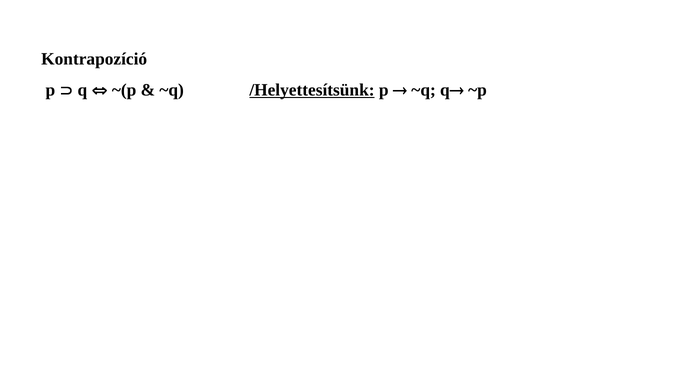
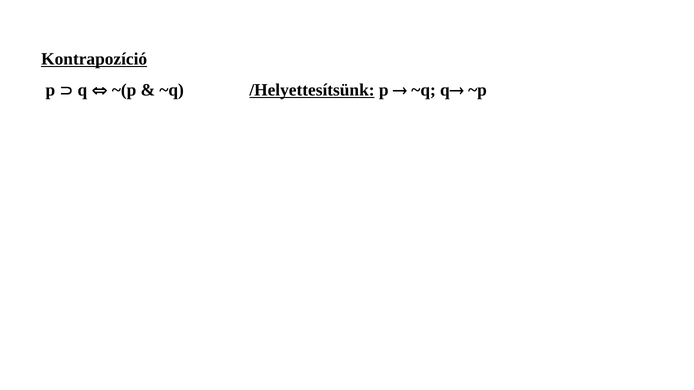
Kontrapozíció underline: none -> present
